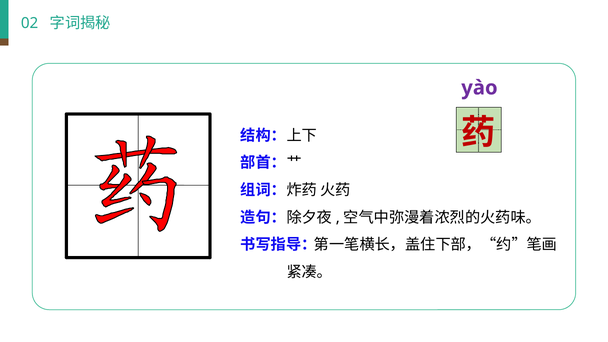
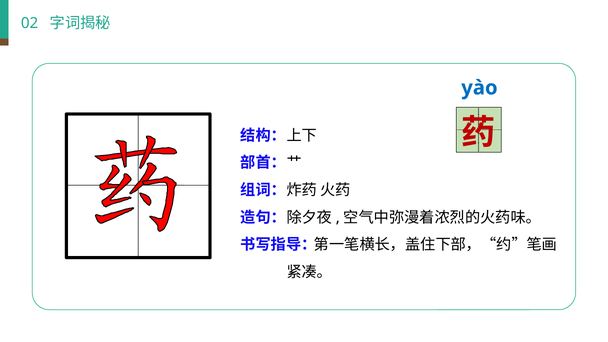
yào colour: purple -> blue
